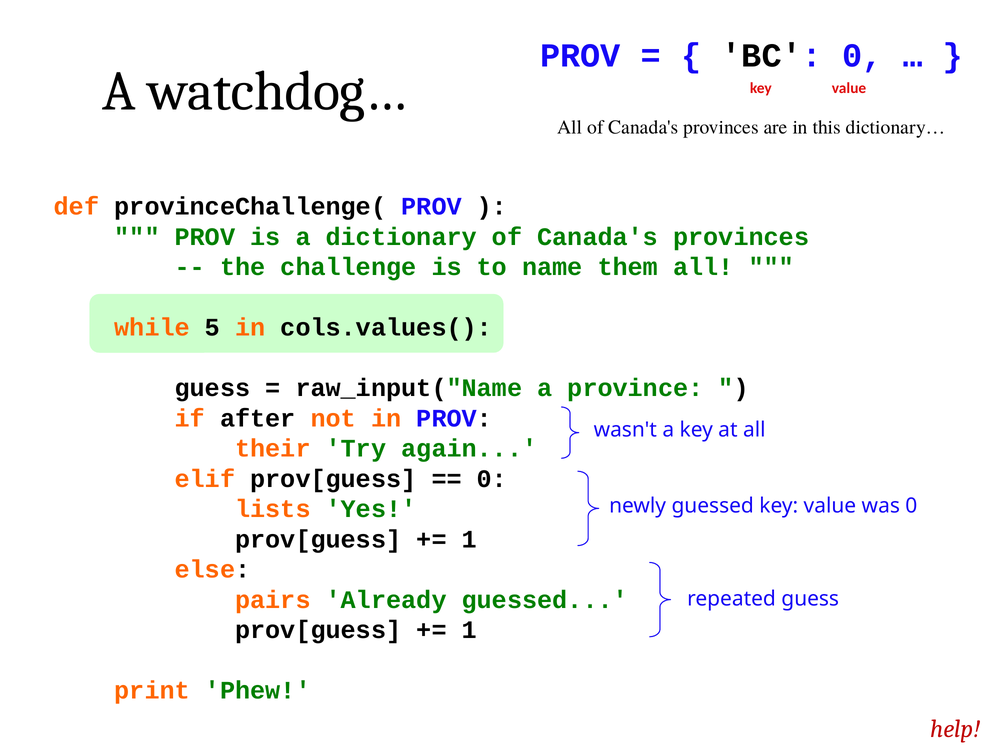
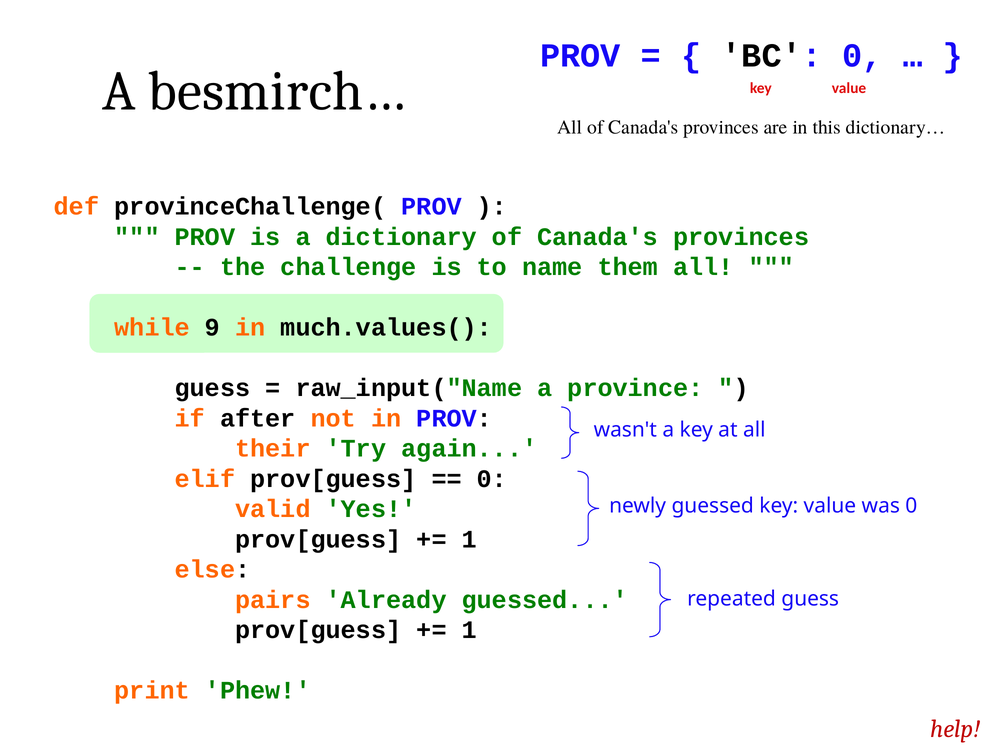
watchdog…: watchdog… -> besmirch…
5: 5 -> 9
cols.values(: cols.values( -> much.values(
lists: lists -> valid
